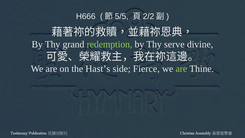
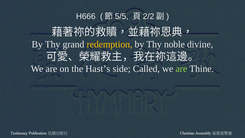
redemption colour: light green -> yellow
serve: serve -> noble
Fierce: Fierce -> Called
